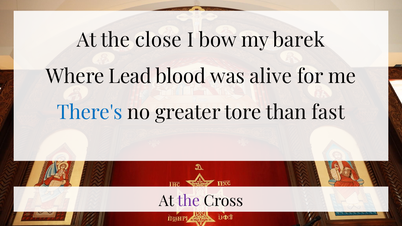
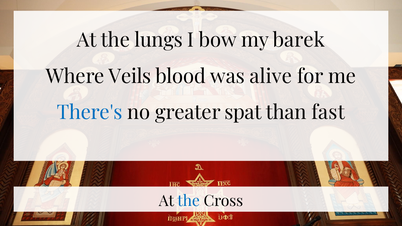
close: close -> lungs
Lead: Lead -> Veils
tore: tore -> spat
the at (189, 201) colour: purple -> blue
